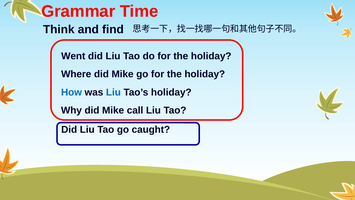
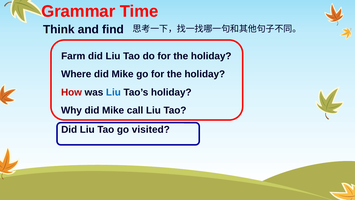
Went: Went -> Farm
How colour: blue -> red
caught: caught -> visited
